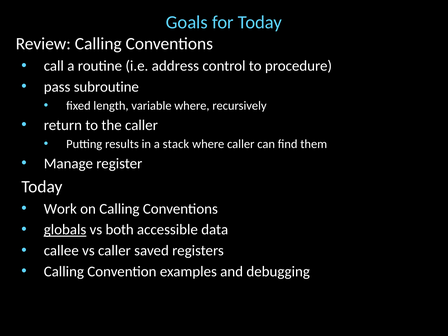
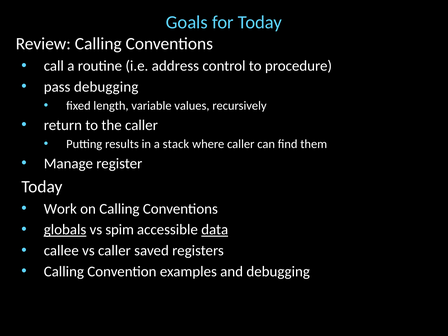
pass subroutine: subroutine -> debugging
variable where: where -> values
both: both -> spim
data underline: none -> present
